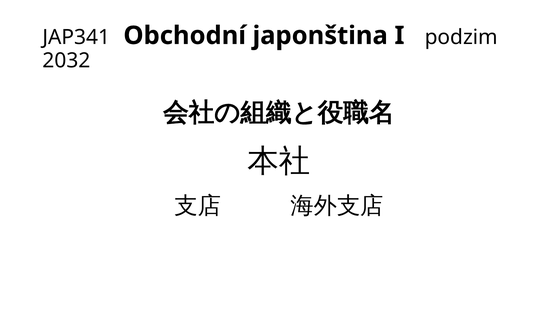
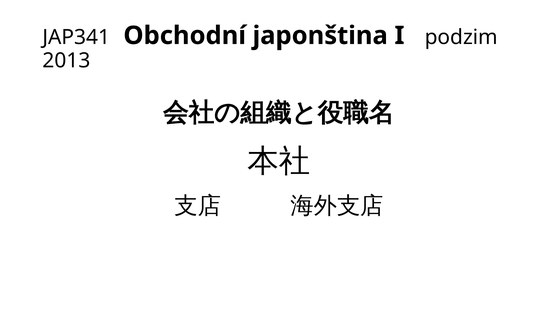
2032: 2032 -> 2013
